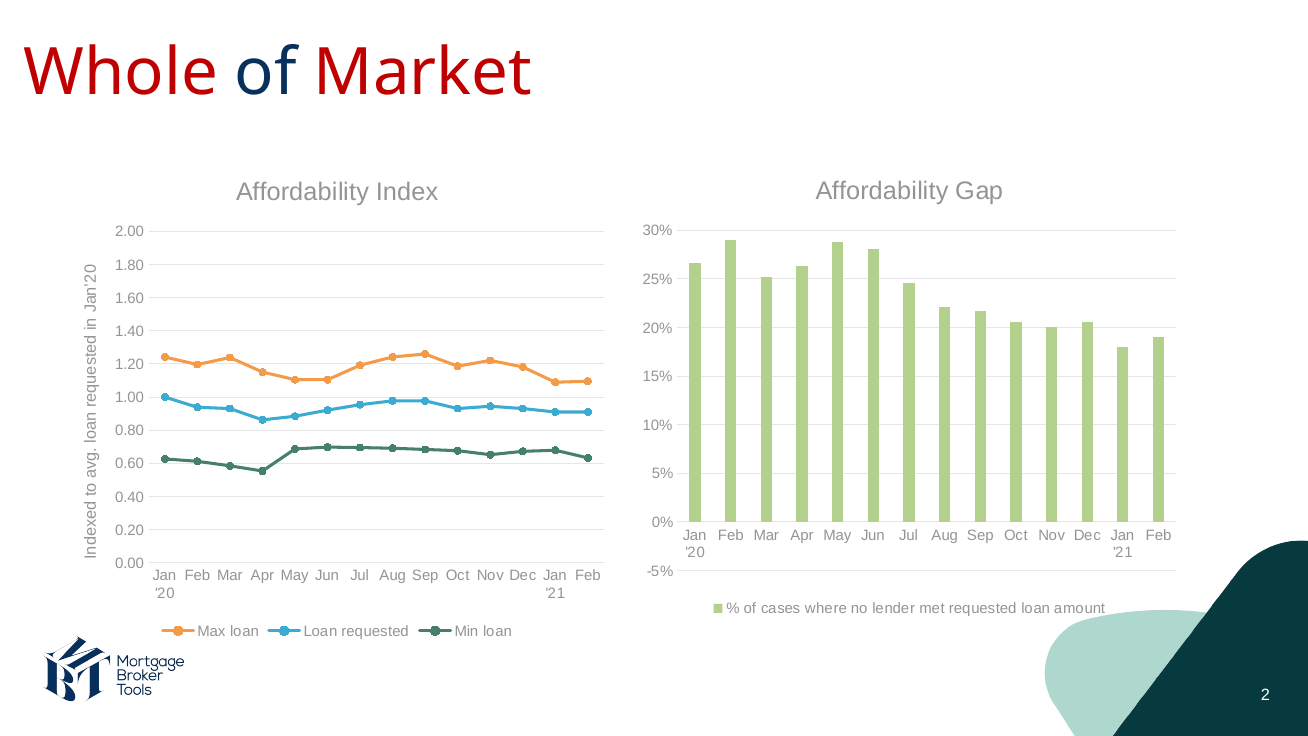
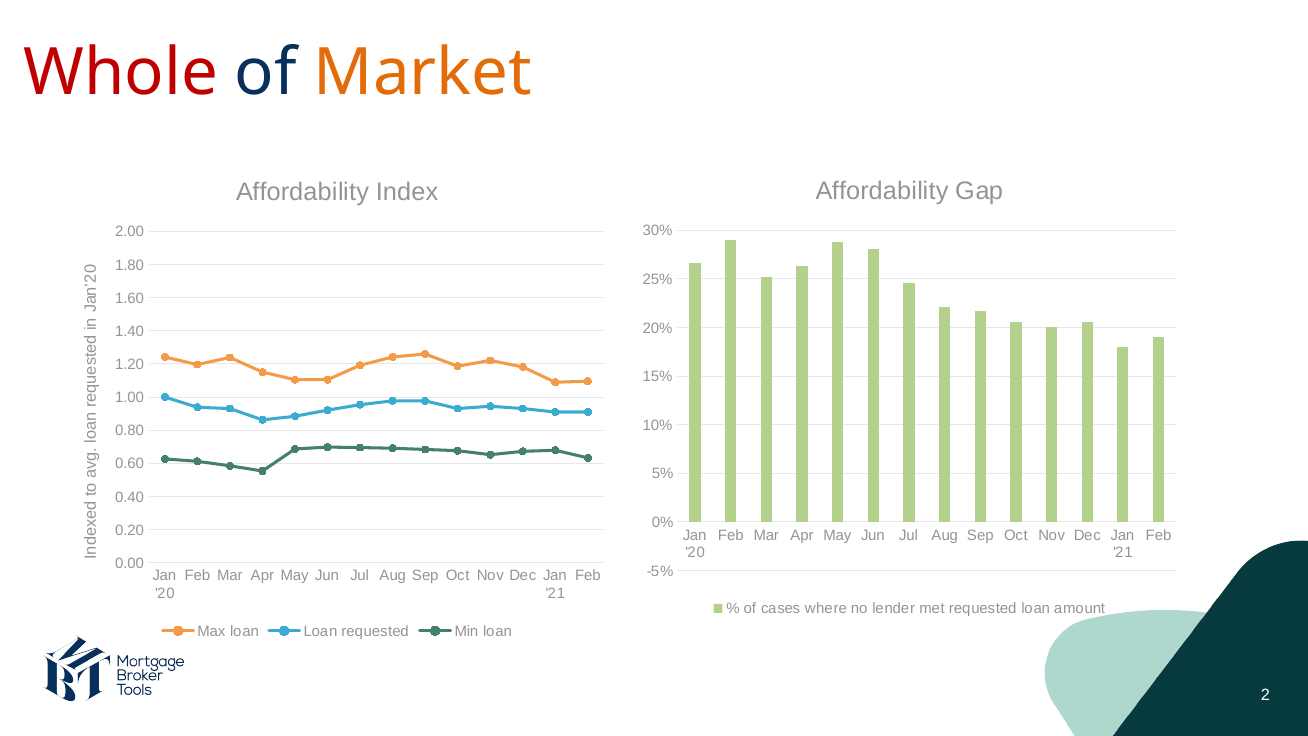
Market colour: red -> orange
